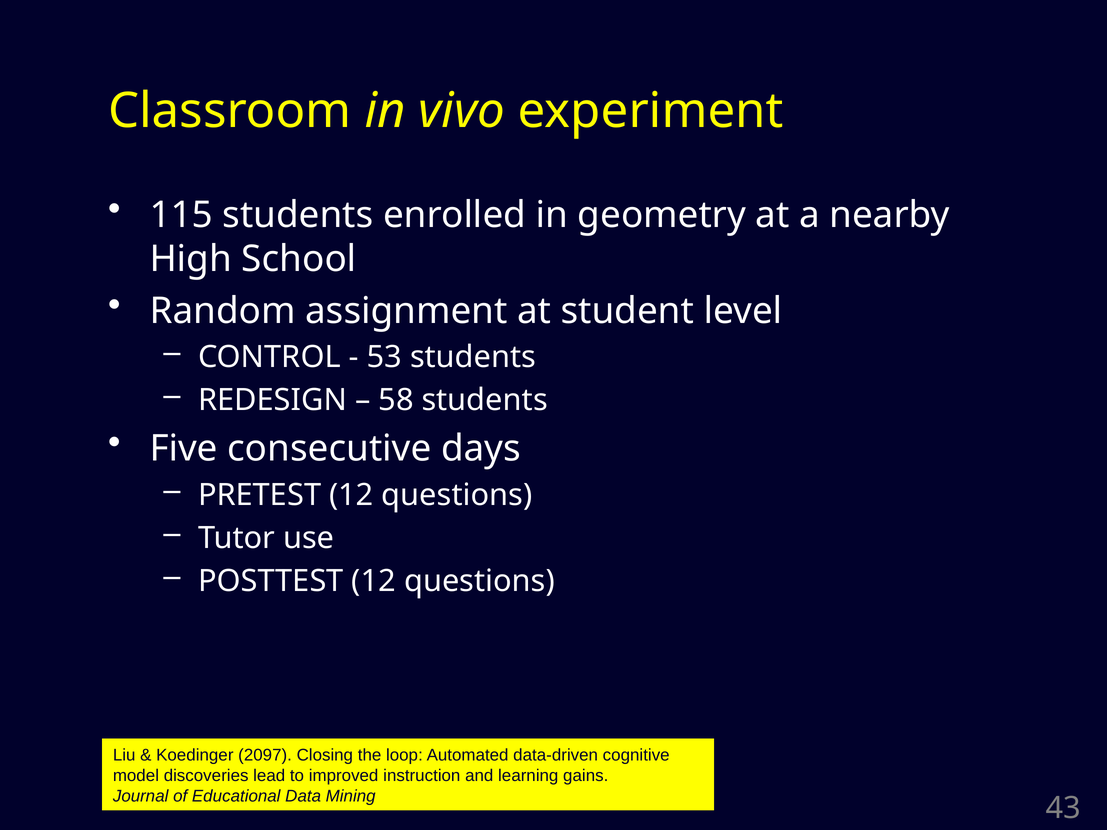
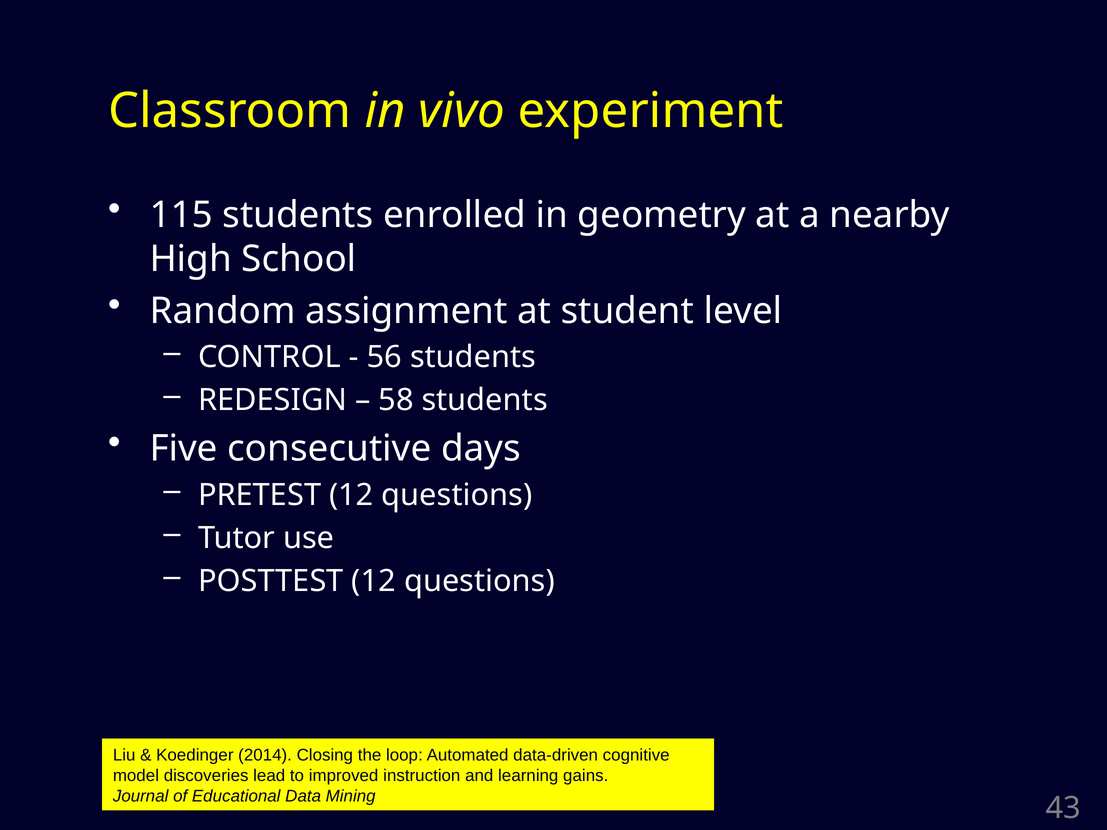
53: 53 -> 56
2097: 2097 -> 2014
